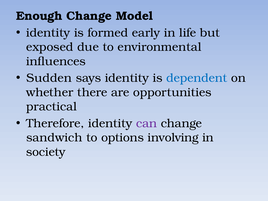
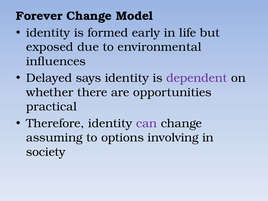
Enough: Enough -> Forever
Sudden: Sudden -> Delayed
dependent colour: blue -> purple
sandwich: sandwich -> assuming
